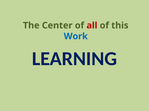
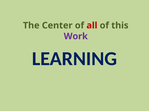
Work colour: blue -> purple
